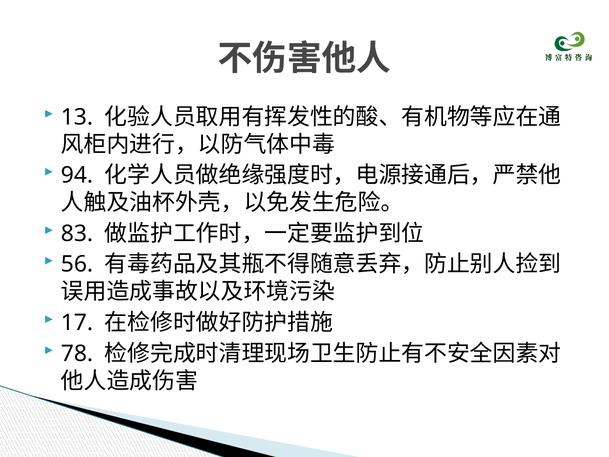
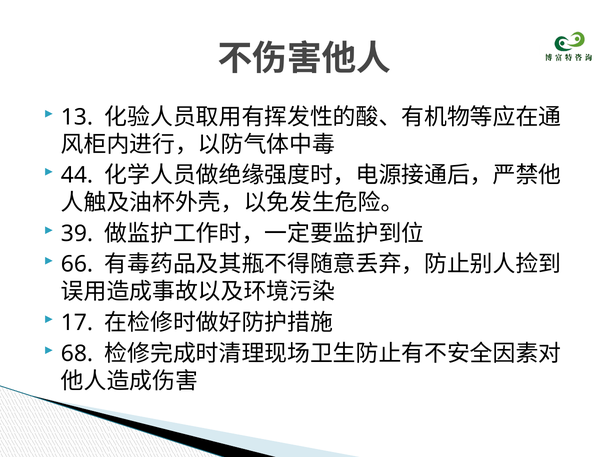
94: 94 -> 44
83: 83 -> 39
56: 56 -> 66
78: 78 -> 68
